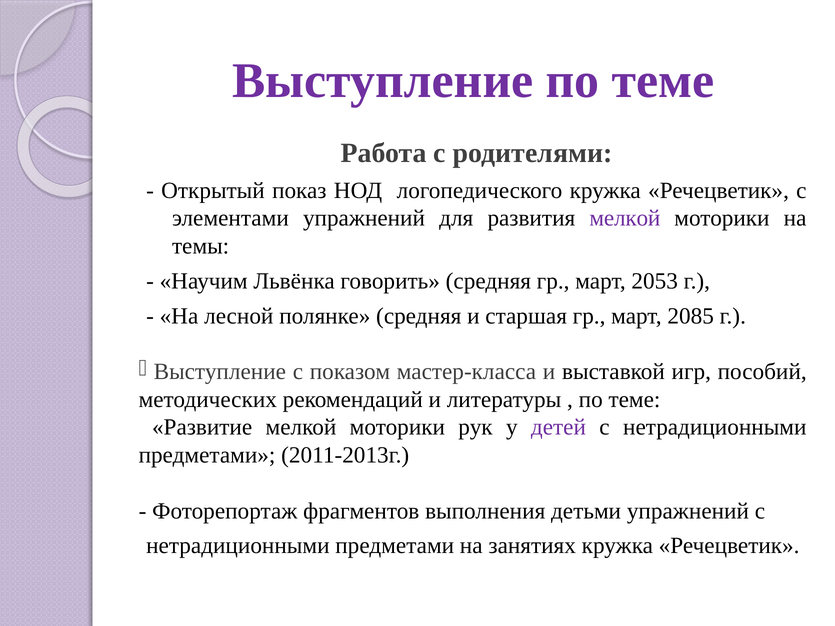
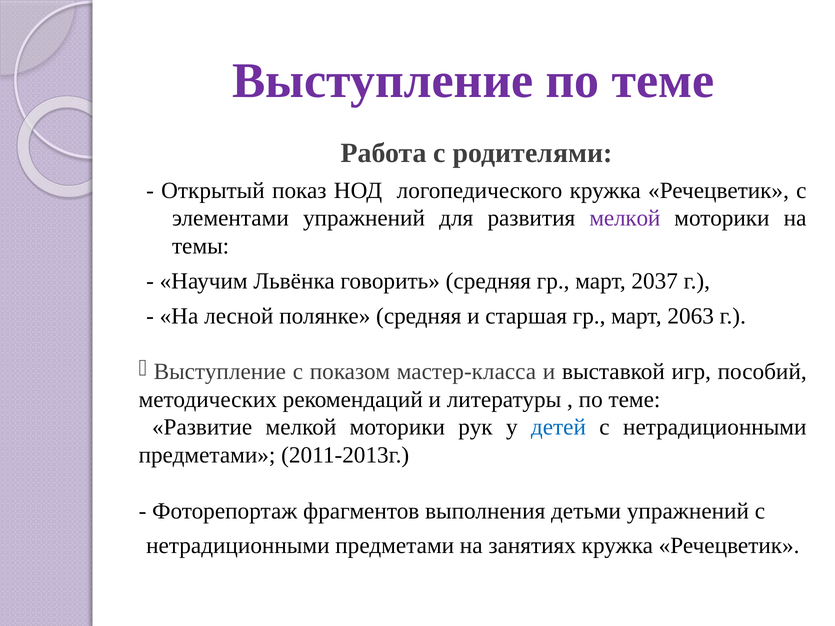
2053: 2053 -> 2037
2085: 2085 -> 2063
детей colour: purple -> blue
